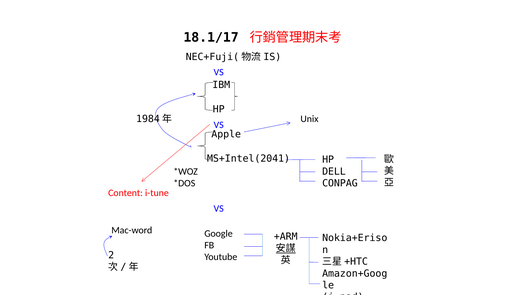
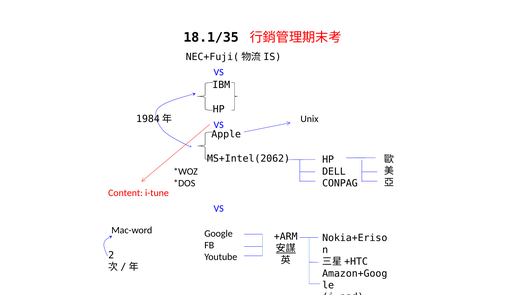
18.1/17: 18.1/17 -> 18.1/35
MS+Intel(2041: MS+Intel(2041 -> MS+Intel(2062
